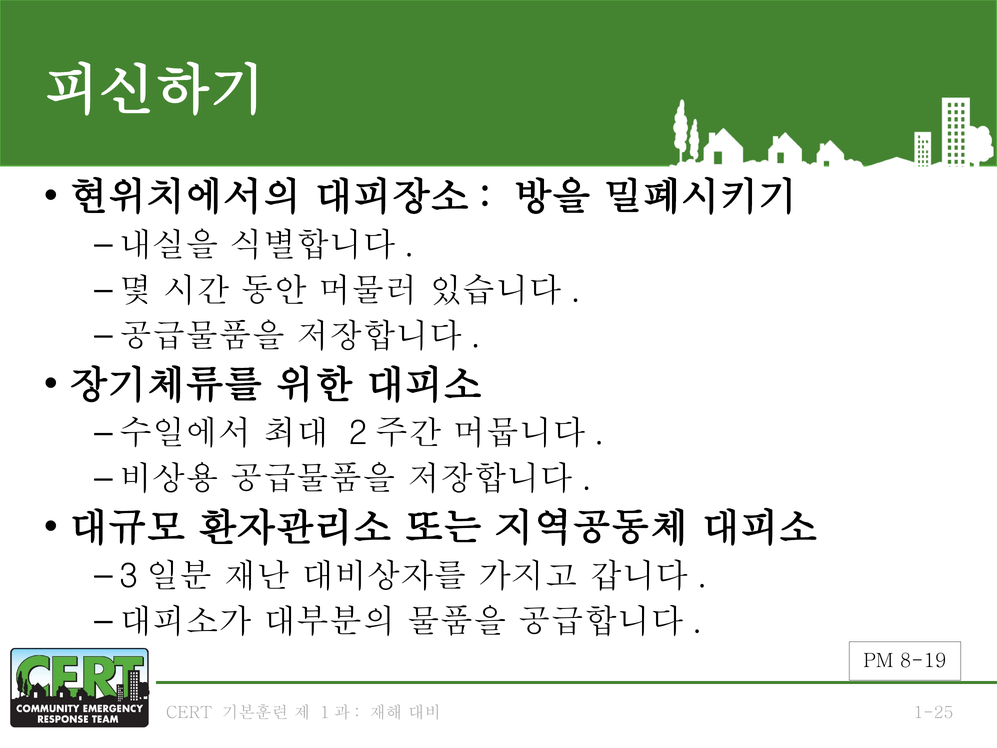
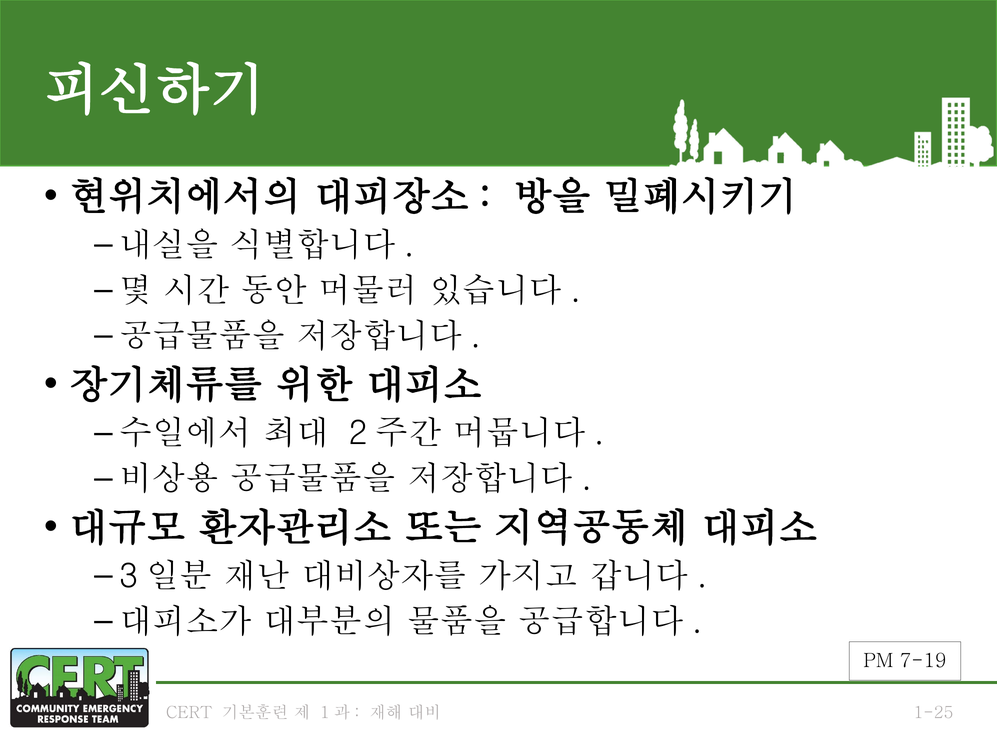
8-19: 8-19 -> 7-19
